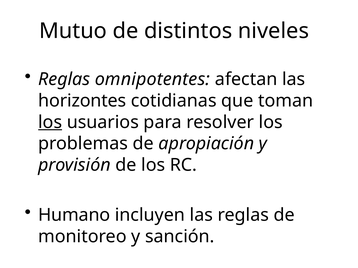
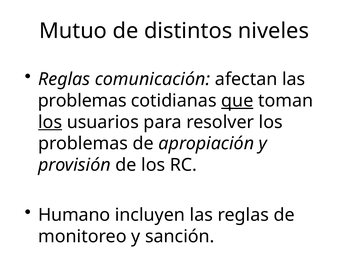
omnipotentes: omnipotentes -> comunicación
horizontes at (82, 101): horizontes -> problemas
que underline: none -> present
